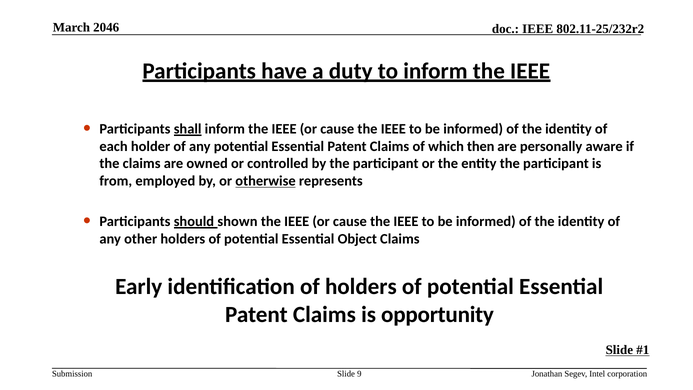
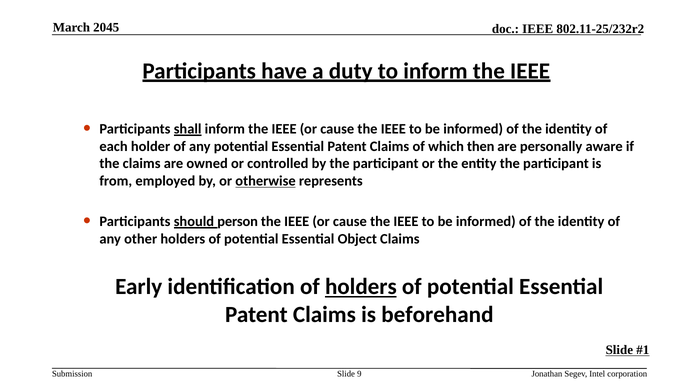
2046: 2046 -> 2045
shown: shown -> person
holders at (361, 287) underline: none -> present
opportunity: opportunity -> beforehand
